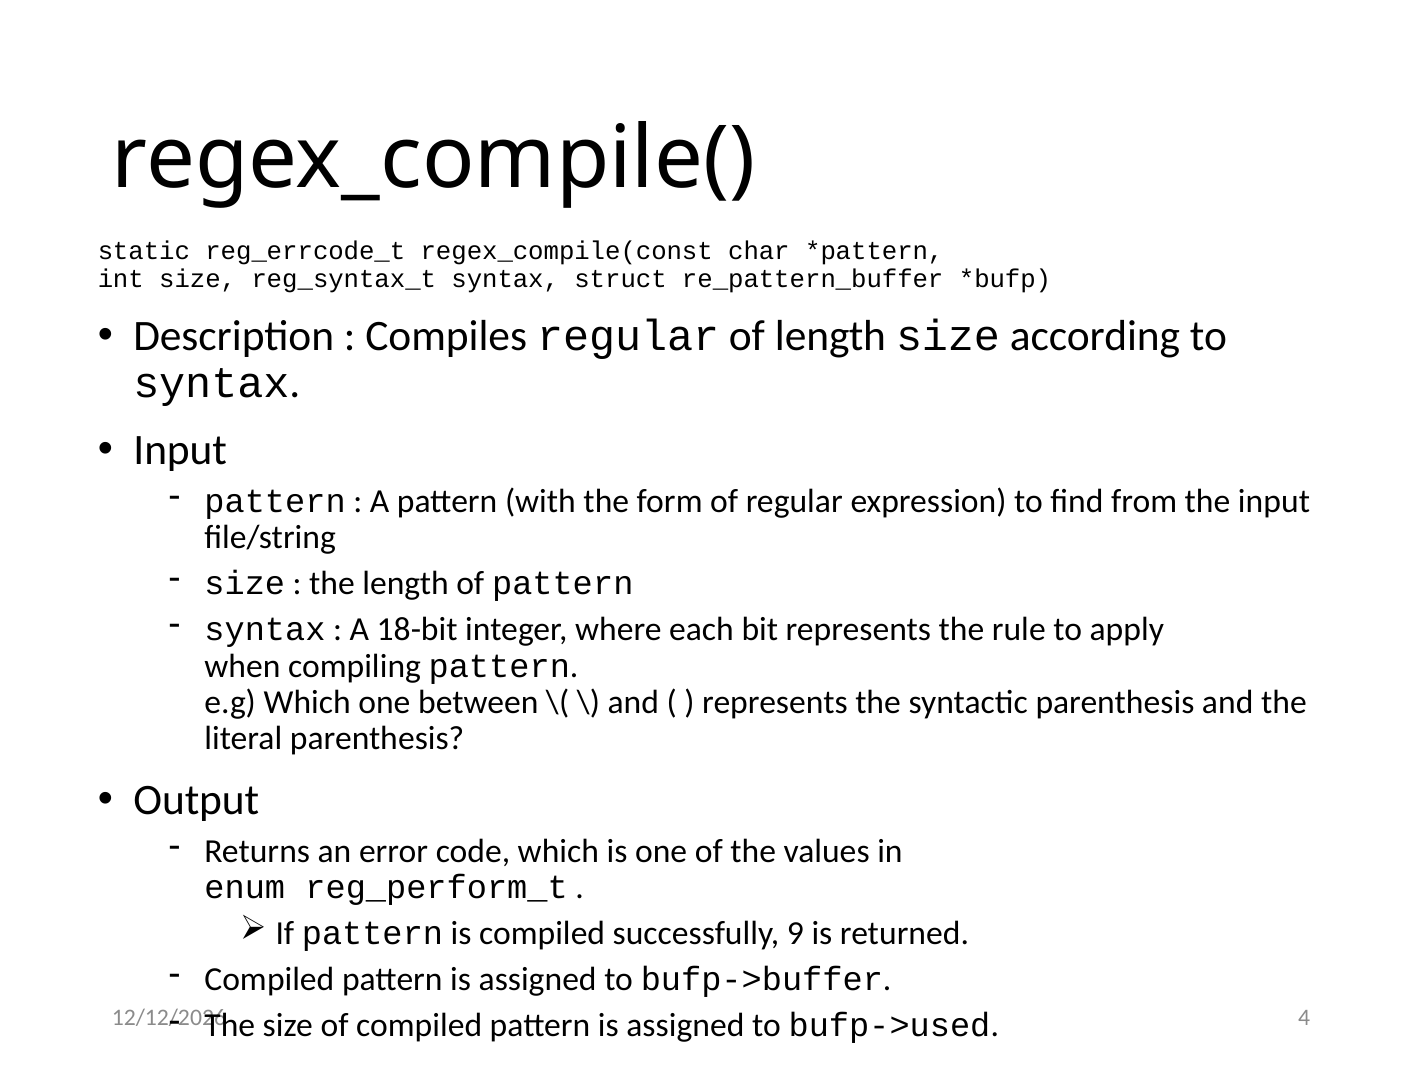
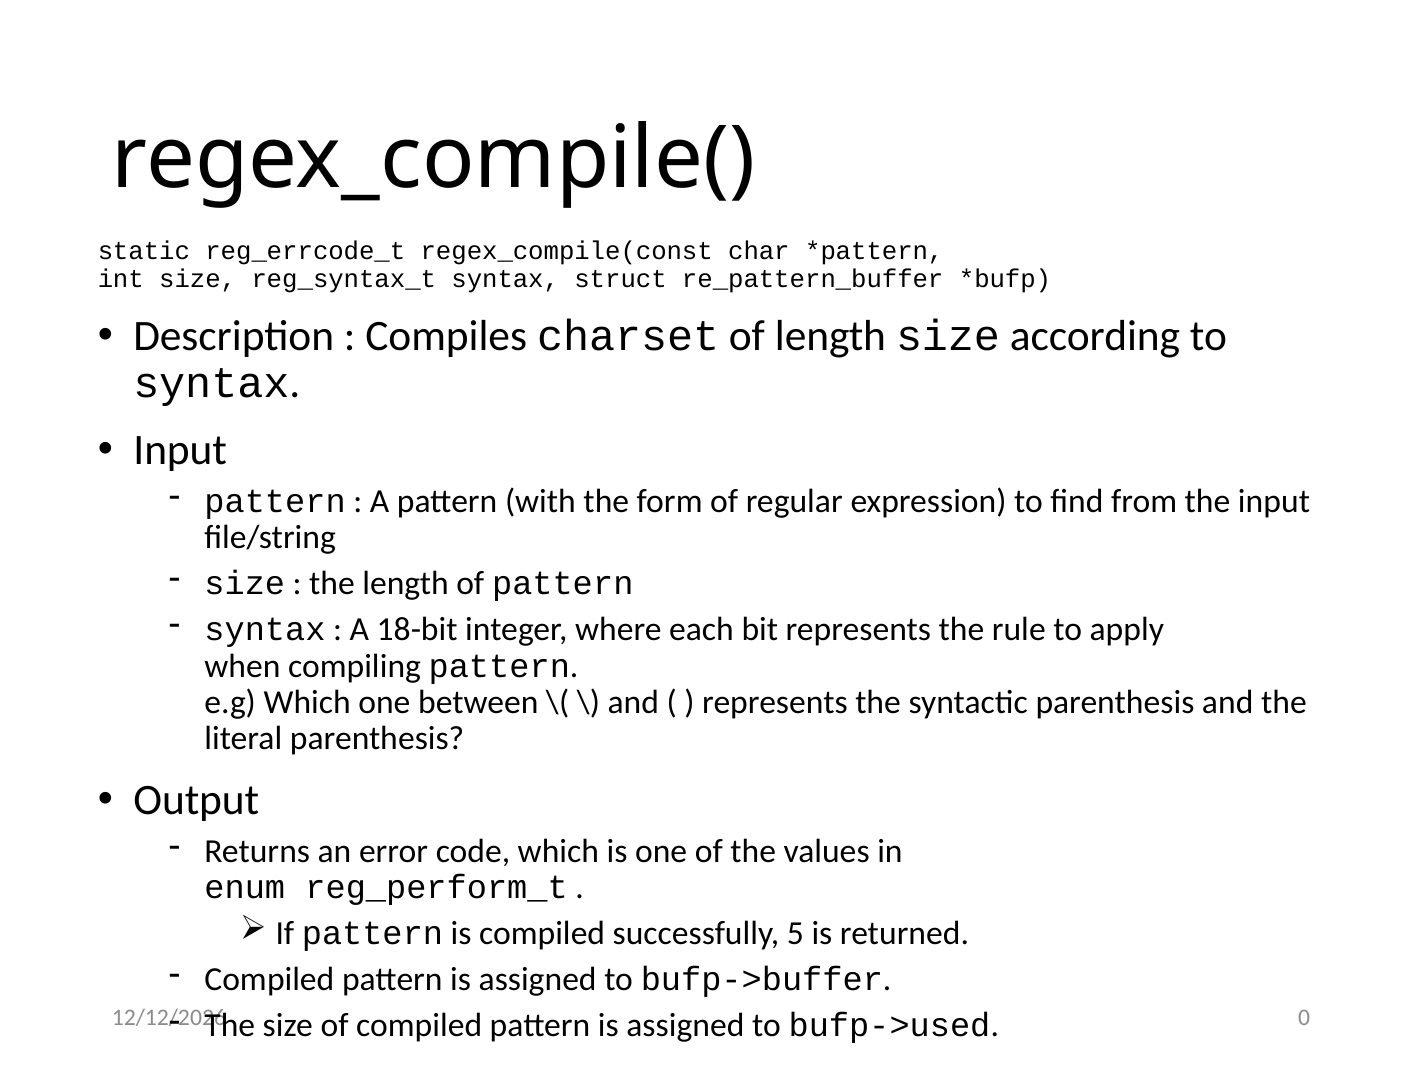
Compiles regular: regular -> charset
9: 9 -> 5
4: 4 -> 0
